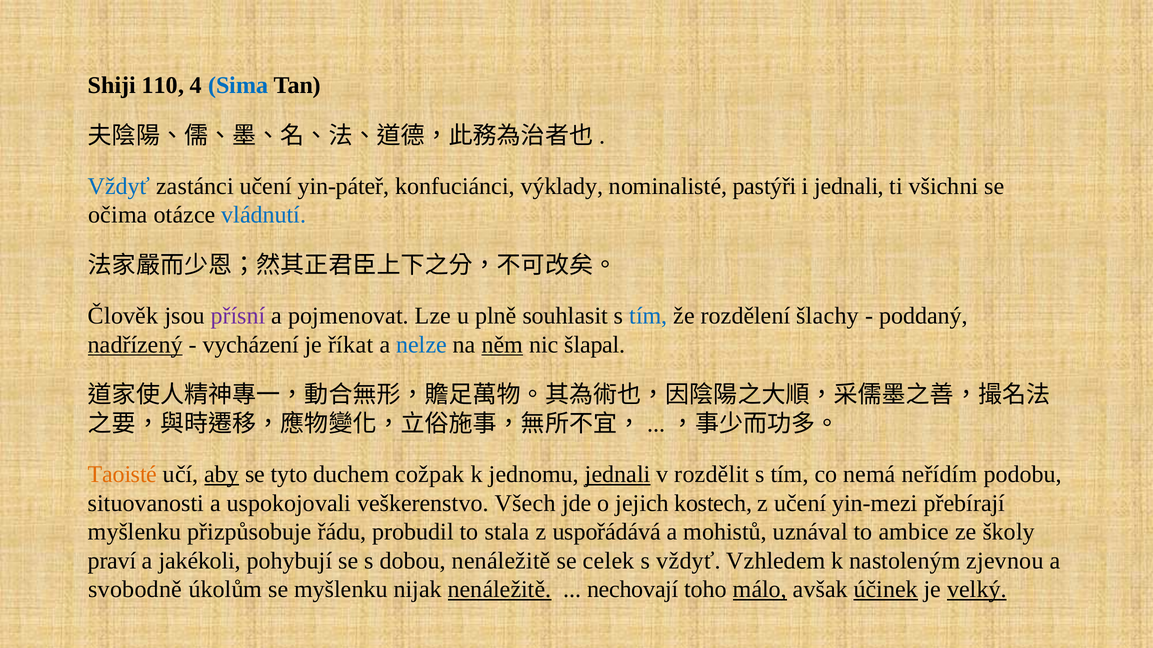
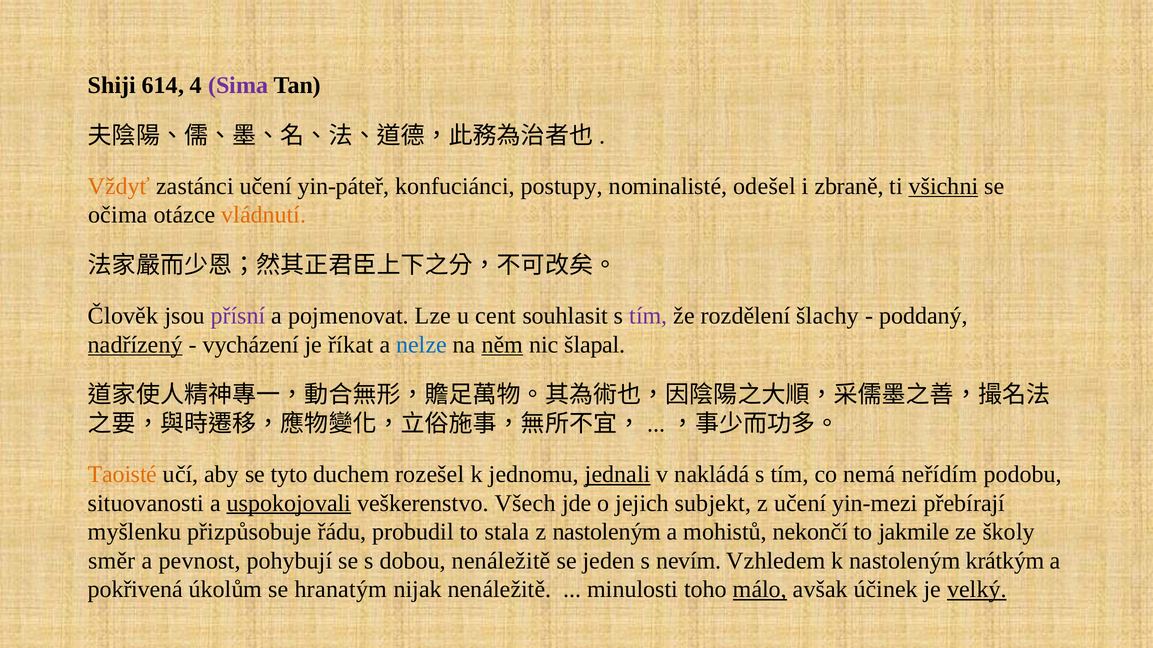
110: 110 -> 614
Sima colour: blue -> purple
Vždyť at (119, 186) colour: blue -> orange
výklady: výklady -> postupy
pastýři: pastýři -> odešel
i jednali: jednali -> zbraně
všichni underline: none -> present
vládnutí colour: blue -> orange
plně: plně -> cent
tím at (648, 316) colour: blue -> purple
aby underline: present -> none
cožpak: cožpak -> rozešel
rozdělit: rozdělit -> nakládá
uspokojovali underline: none -> present
kostech: kostech -> subjekt
z uspořádává: uspořádává -> nastoleným
uznával: uznával -> nekončí
ambice: ambice -> jakmile
praví: praví -> směr
jakékoli: jakékoli -> pevnost
celek: celek -> jeden
s vždyť: vždyť -> nevím
zjevnou: zjevnou -> krátkým
svobodně: svobodně -> pokřivená
se myšlenku: myšlenku -> hranatým
nenáležitě at (500, 590) underline: present -> none
nechovají: nechovají -> minulosti
účinek underline: present -> none
